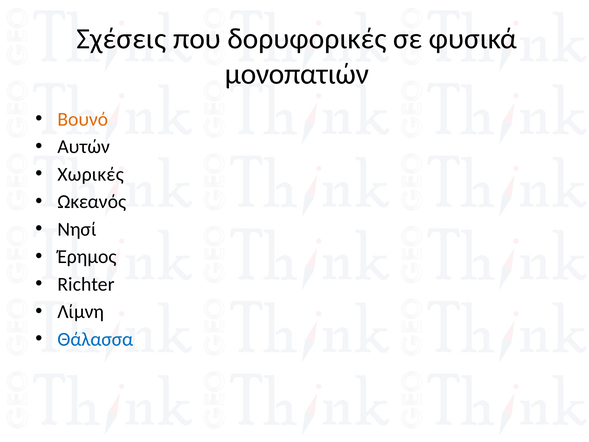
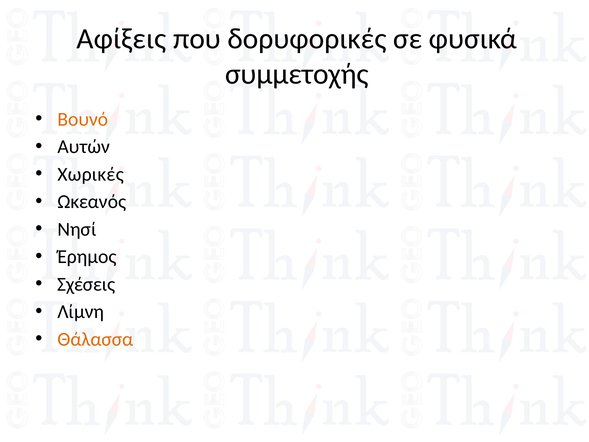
Σχέσεις: Σχέσεις -> Αφίξεις
μονοπατιών: μονοπατιών -> συμμετοχής
Richter: Richter -> Σχέσεις
Θάλασσα colour: blue -> orange
